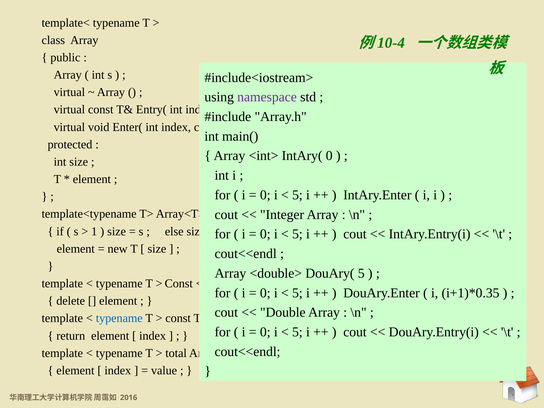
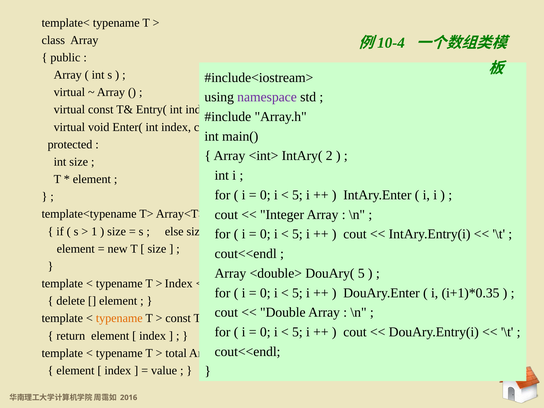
IntAry( 0: 0 -> 2
Const at (179, 284): Const -> Index
typename at (119, 318) colour: blue -> orange
